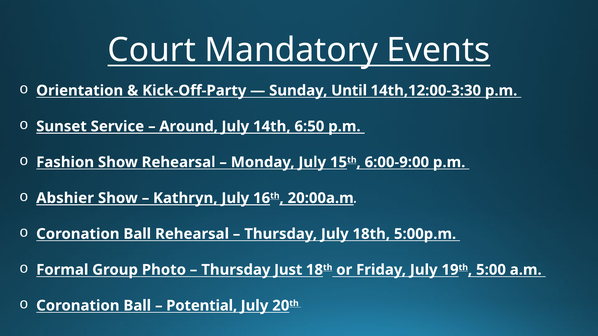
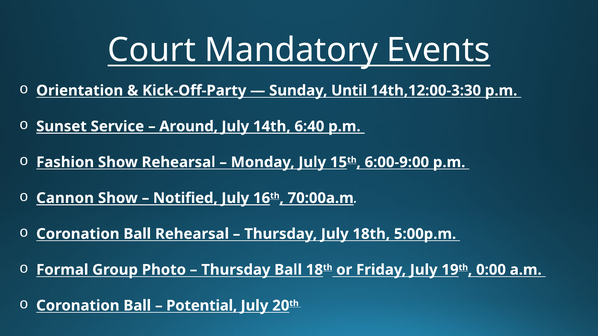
6:50: 6:50 -> 6:40
Abshier: Abshier -> Cannon
Kathryn: Kathryn -> Notified
20:00a.m: 20:00a.m -> 70:00a.m
Thursday Just: Just -> Ball
5:00: 5:00 -> 0:00
